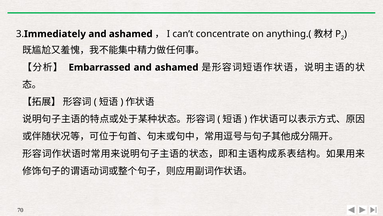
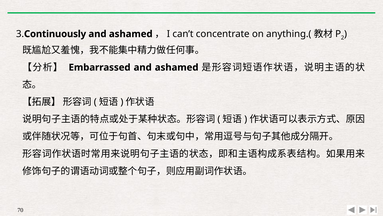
Immediately: Immediately -> Continuously
